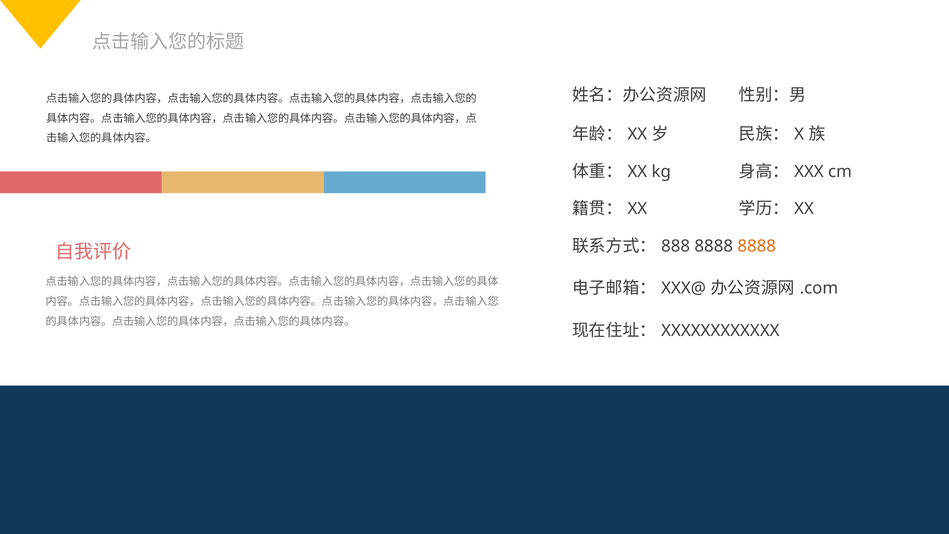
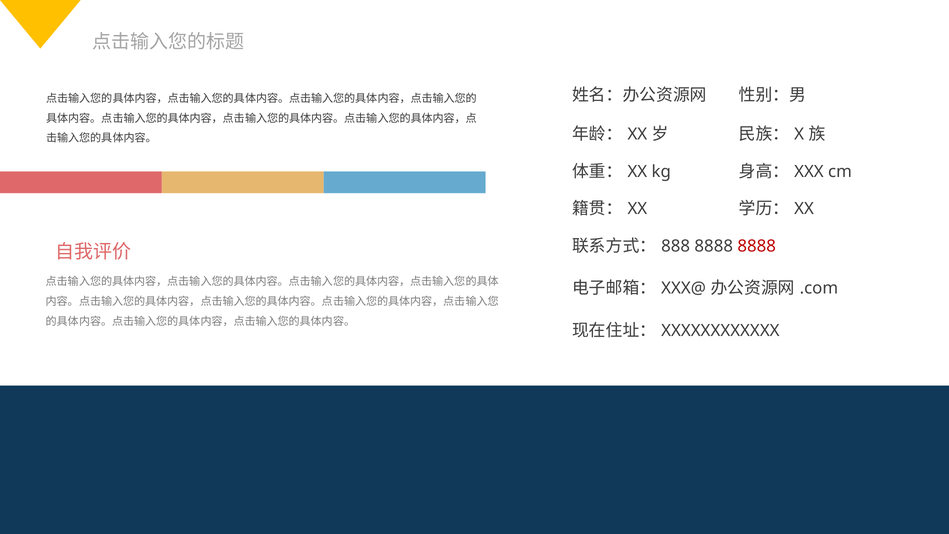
8888 at (757, 246) colour: orange -> red
